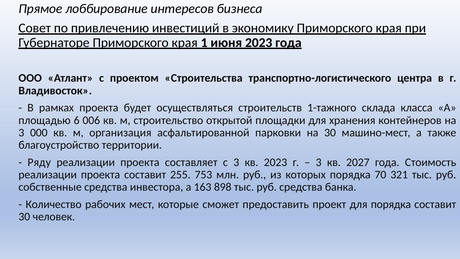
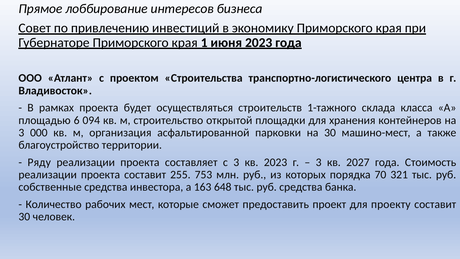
006: 006 -> 094
898: 898 -> 648
для порядка: порядка -> проекту
